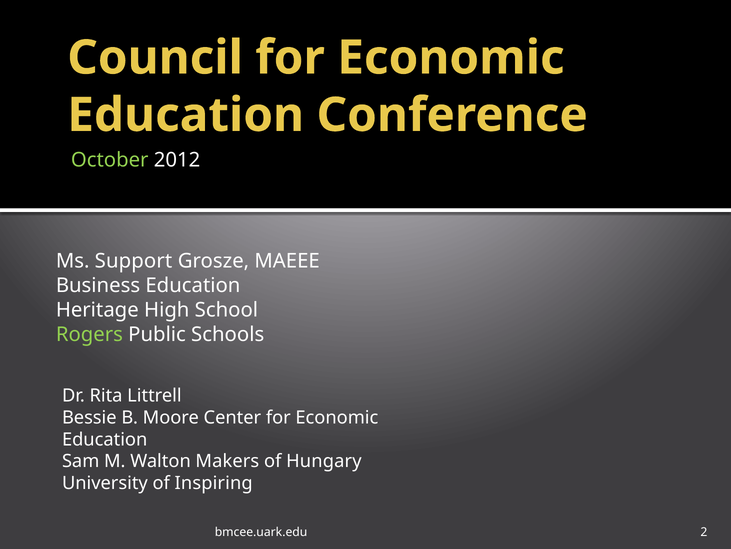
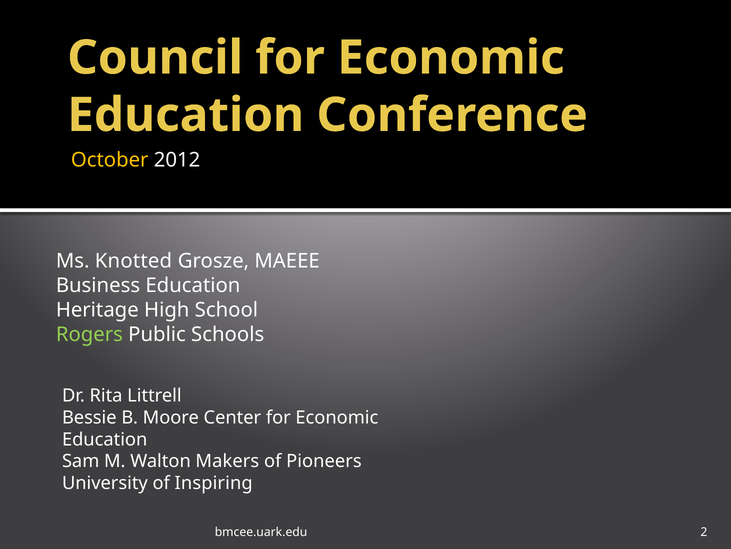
October colour: light green -> yellow
Support: Support -> Knotted
Hungary: Hungary -> Pioneers
